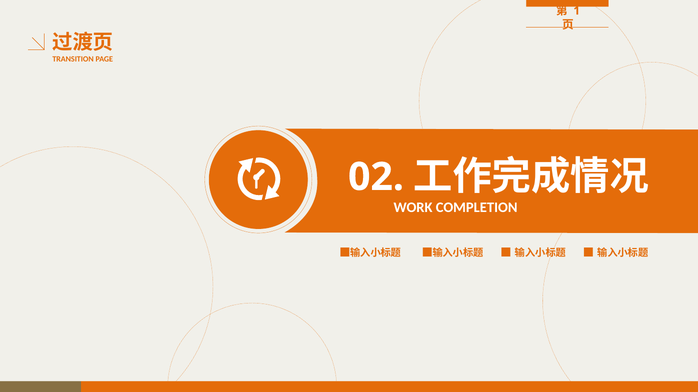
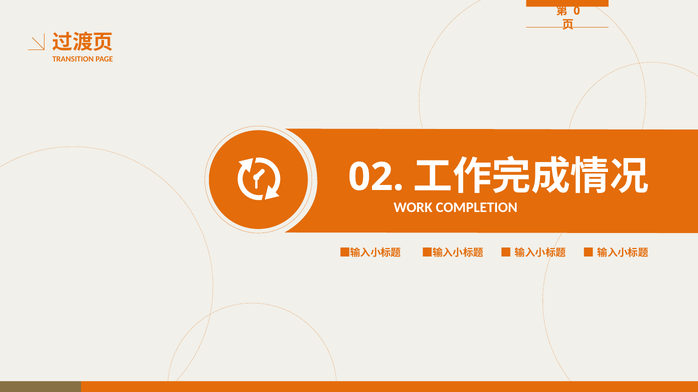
1: 1 -> 0
